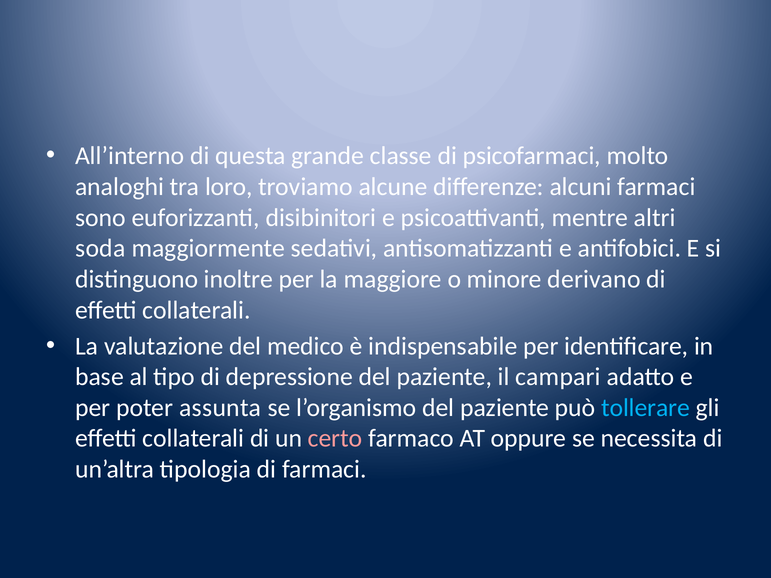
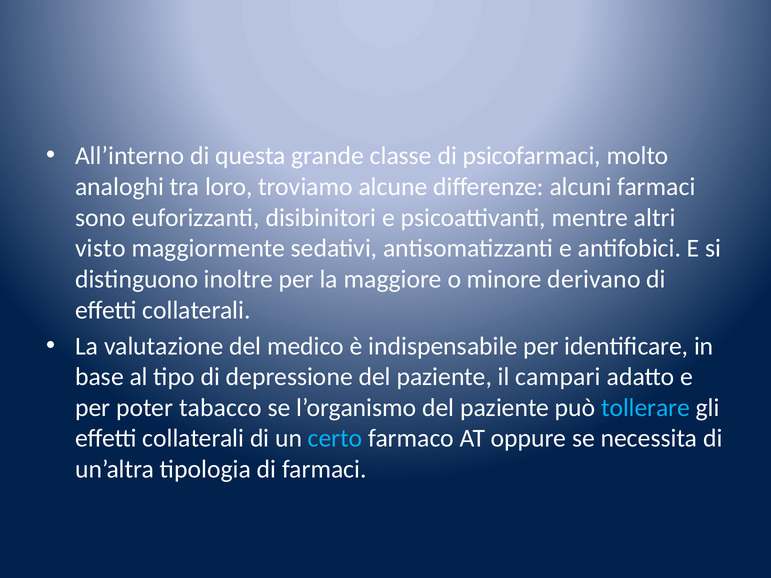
soda: soda -> visto
assunta: assunta -> tabacco
certo colour: pink -> light blue
